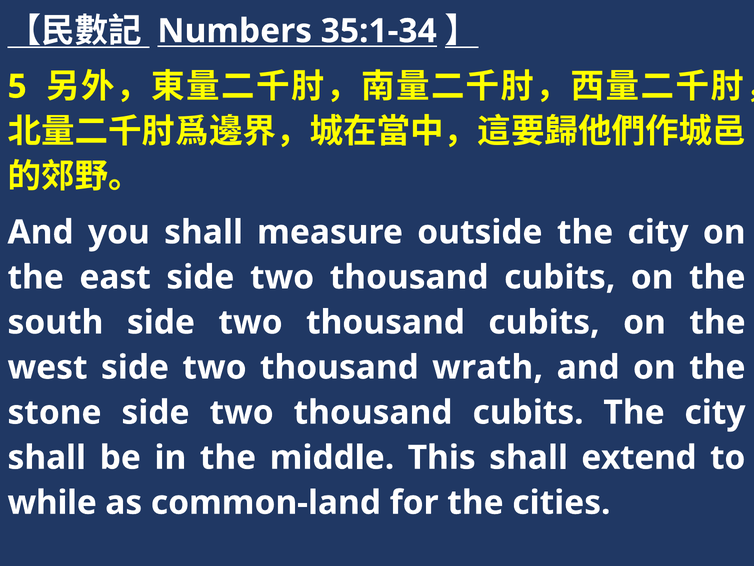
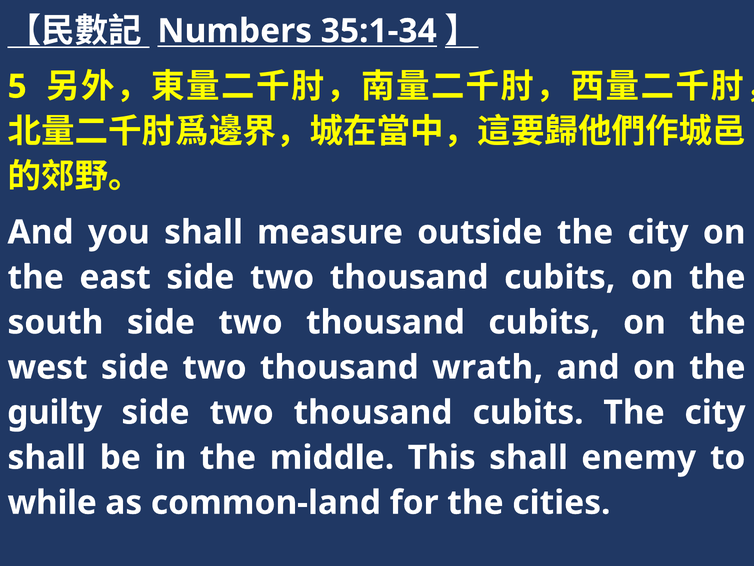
stone: stone -> guilty
extend: extend -> enemy
